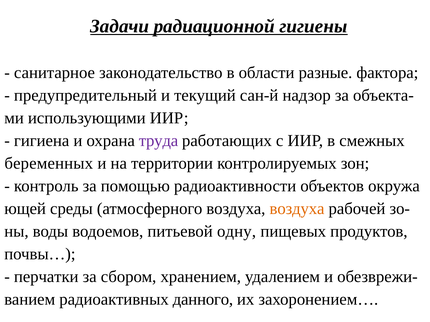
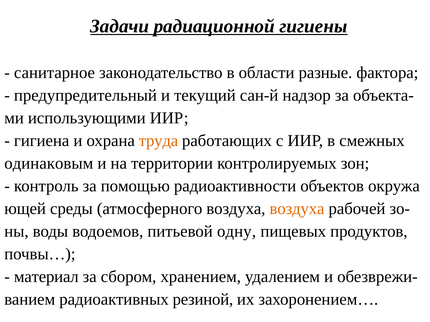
труда colour: purple -> orange
беременных: беременных -> одинаковым
перчатки: перчатки -> материал
данного: данного -> резиной
